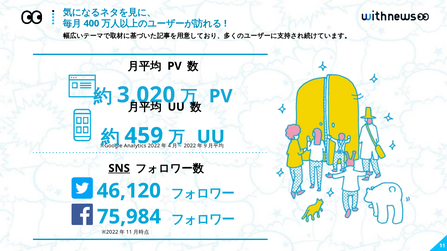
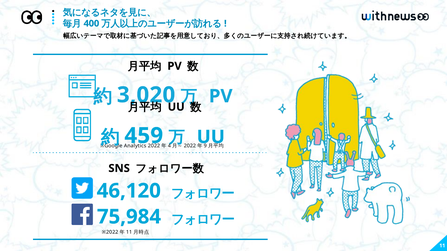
SNS underline: present -> none
